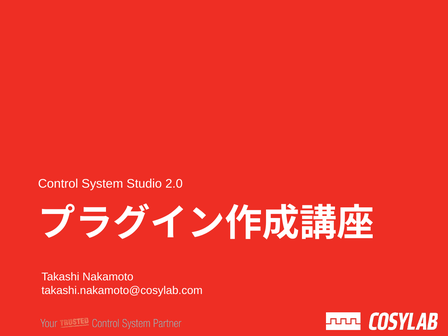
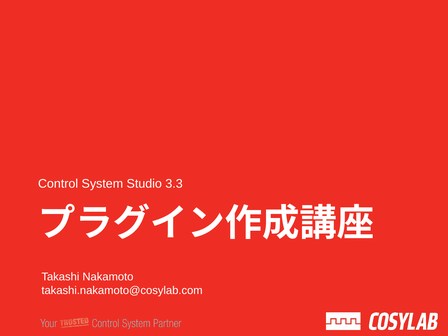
2.0: 2.0 -> 3.3
